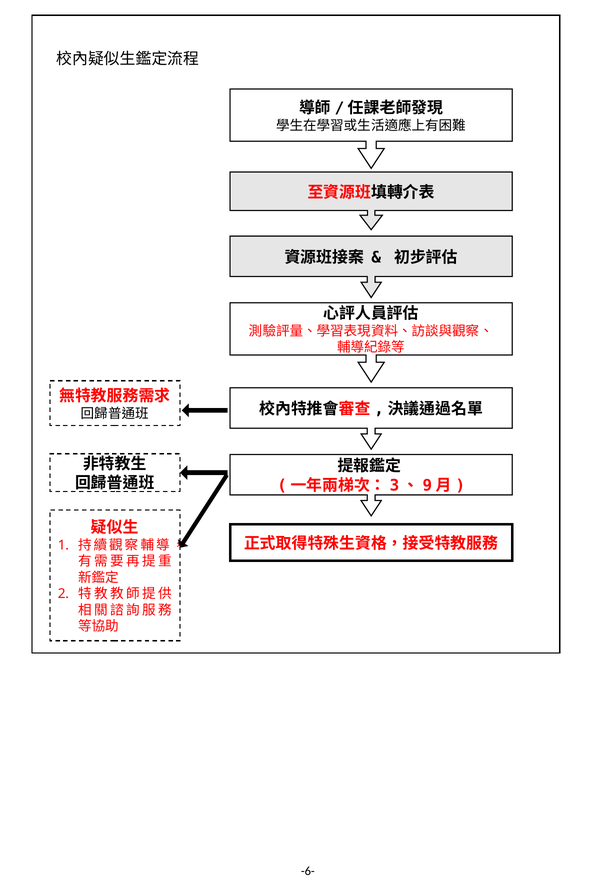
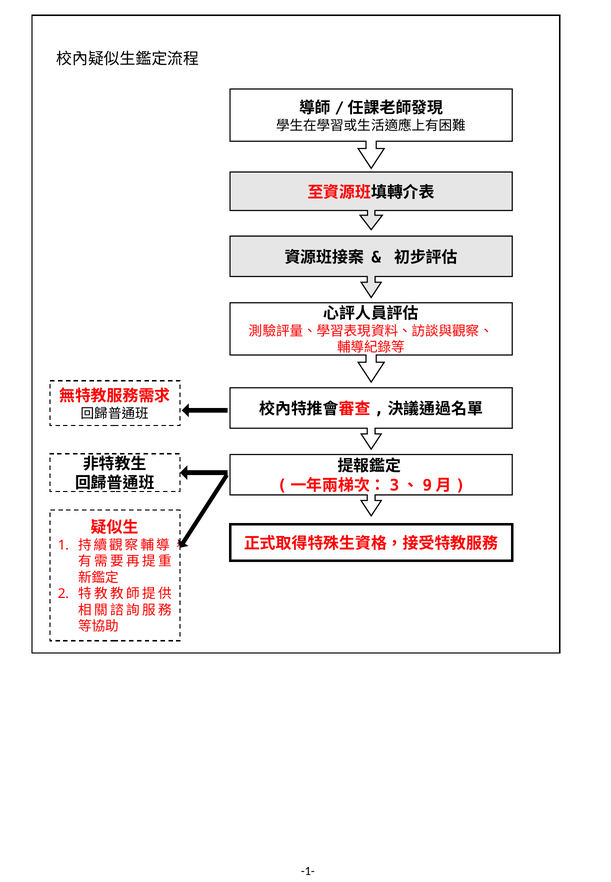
-6-: -6- -> -1-
